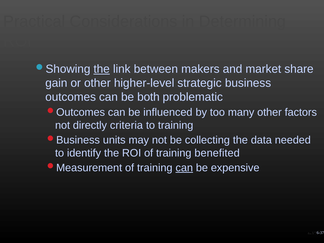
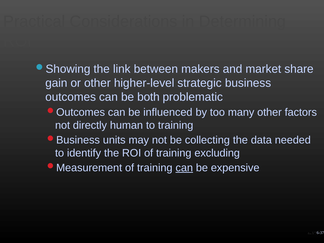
the at (102, 69) underline: present -> none
criteria: criteria -> human
benefited: benefited -> excluding
